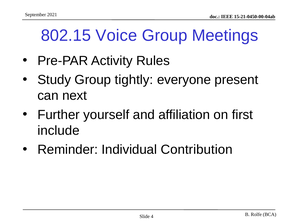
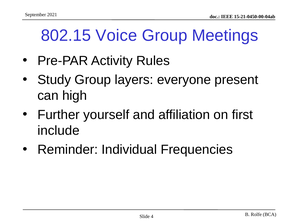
tightly: tightly -> layers
next: next -> high
Contribution: Contribution -> Frequencies
